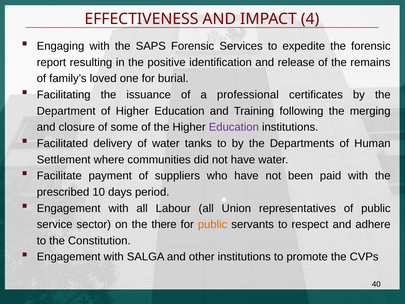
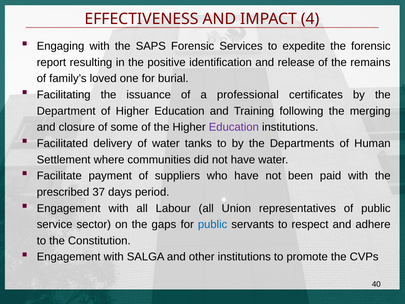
10: 10 -> 37
there: there -> gaps
public at (213, 224) colour: orange -> blue
